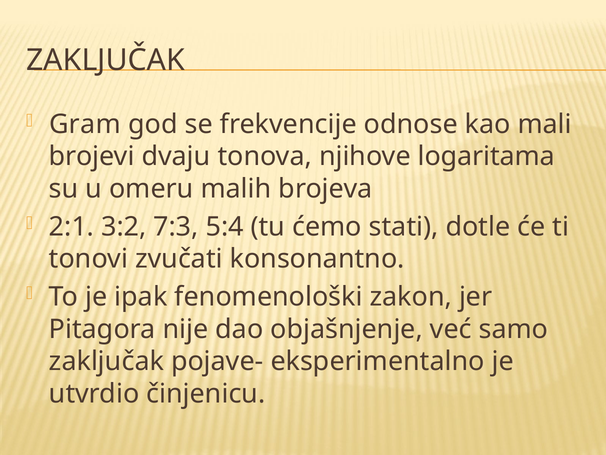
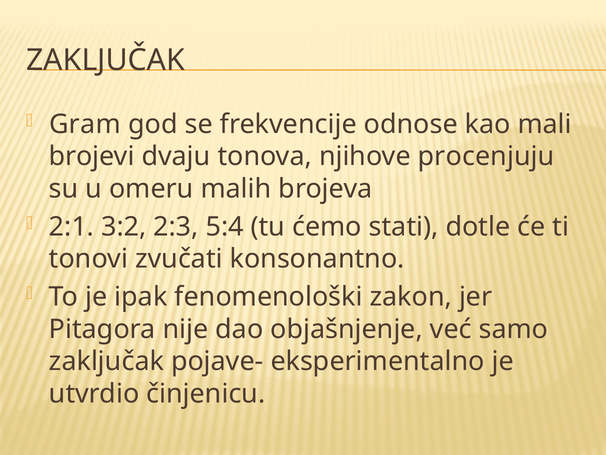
logaritama: logaritama -> procenjuju
7:3: 7:3 -> 2:3
